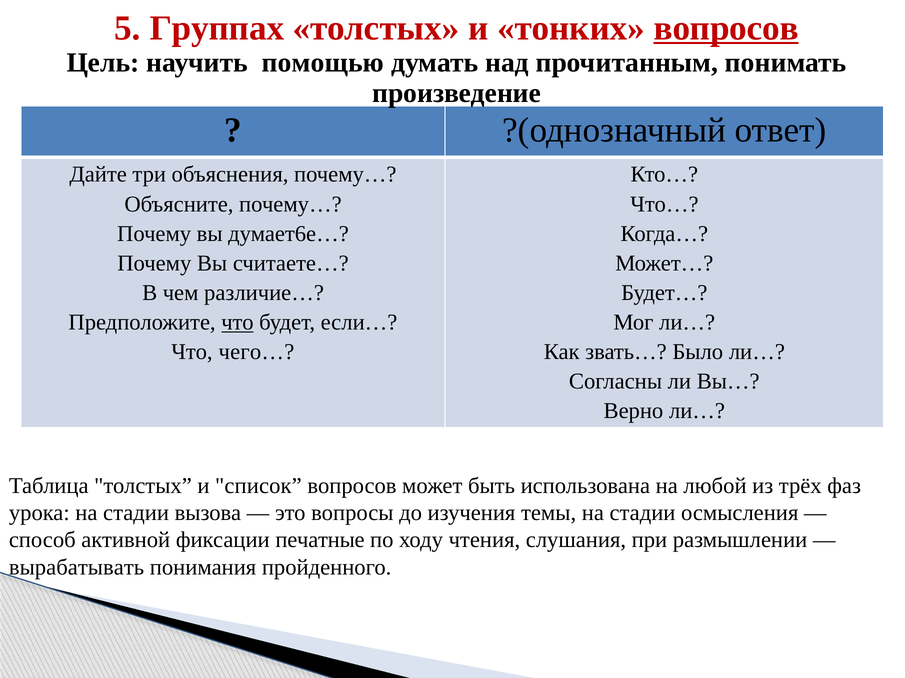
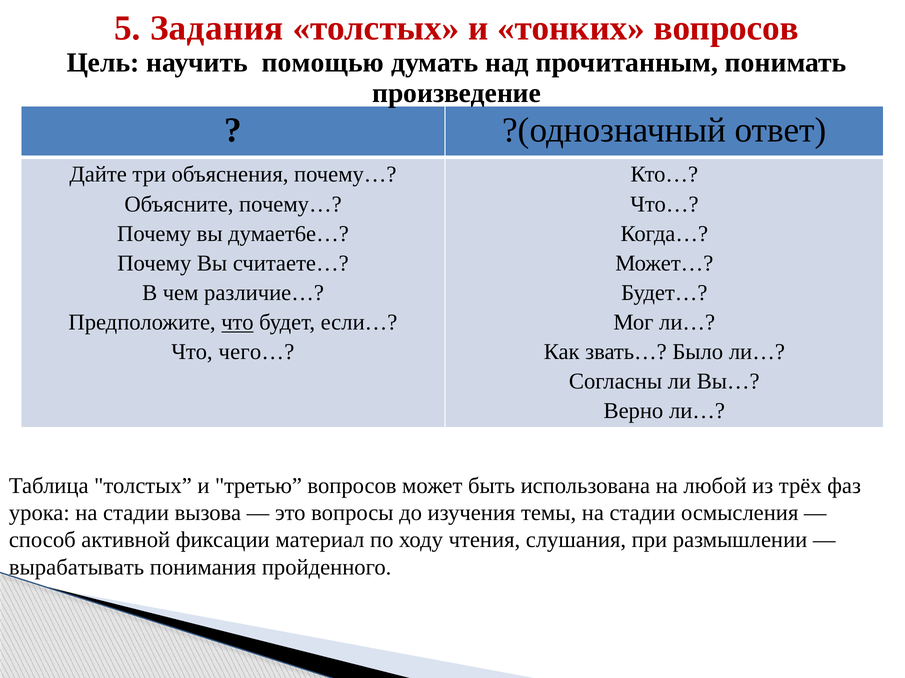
Группах: Группах -> Задания
вопросов at (726, 28) underline: present -> none
список: список -> третью
печатные: печатные -> материал
